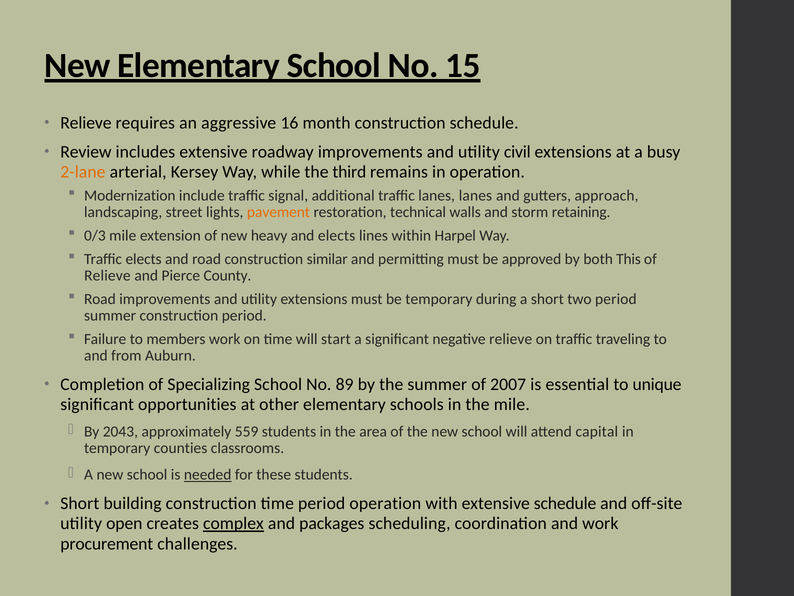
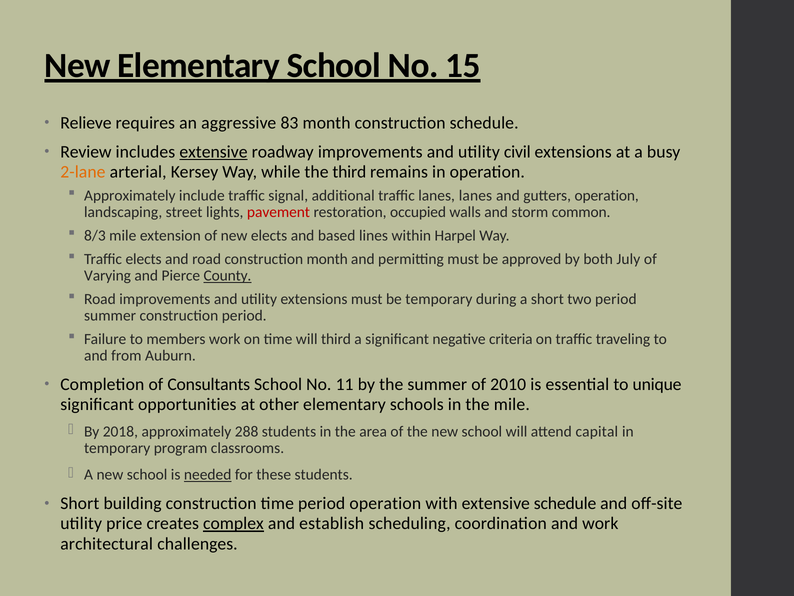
16: 16 -> 83
extensive at (213, 152) underline: none -> present
Modernization at (130, 195): Modernization -> Approximately
gutters approach: approach -> operation
pavement colour: orange -> red
technical: technical -> occupied
retaining: retaining -> common
0/3: 0/3 -> 8/3
new heavy: heavy -> elects
and elects: elects -> based
construction similar: similar -> month
This: This -> July
Relieve at (107, 275): Relieve -> Varying
County underline: none -> present
will start: start -> third
negative relieve: relieve -> criteria
Specializing: Specializing -> Consultants
89: 89 -> 11
2007: 2007 -> 2010
2043: 2043 -> 2018
559: 559 -> 288
counties: counties -> program
open: open -> price
packages: packages -> establish
procurement: procurement -> architectural
